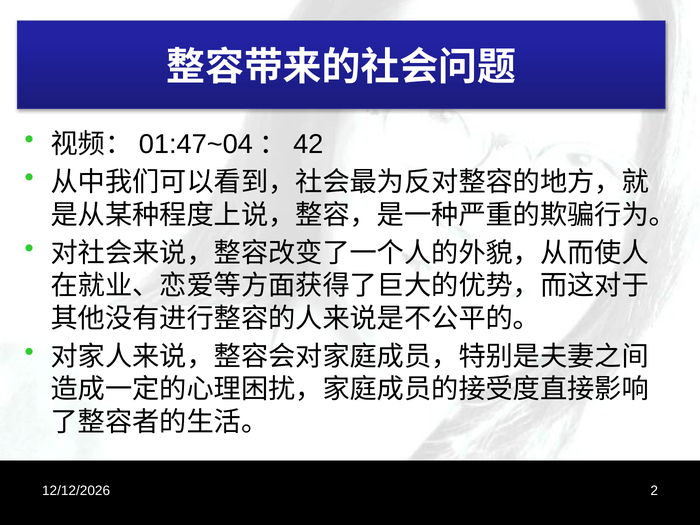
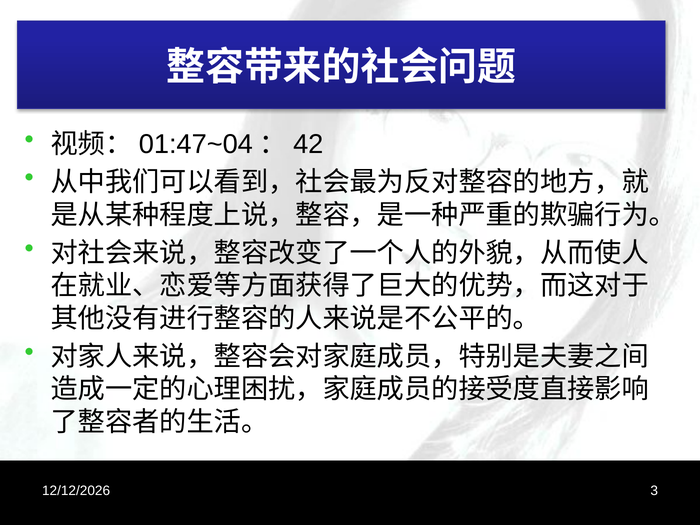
2: 2 -> 3
